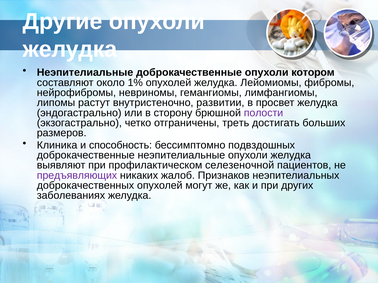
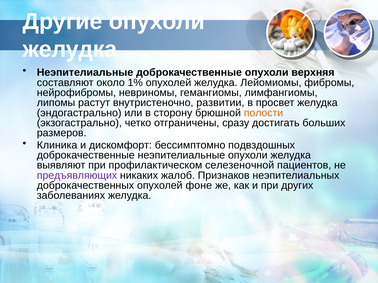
котором: котором -> верхняя
полости colour: purple -> orange
треть: треть -> сразу
способность: способность -> дискомфорт
могут: могут -> фоне
